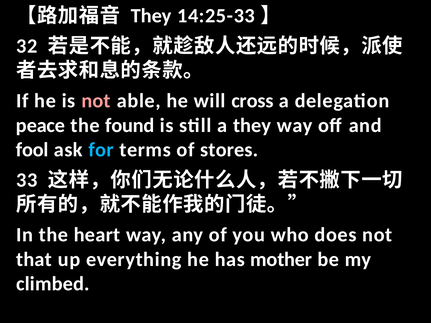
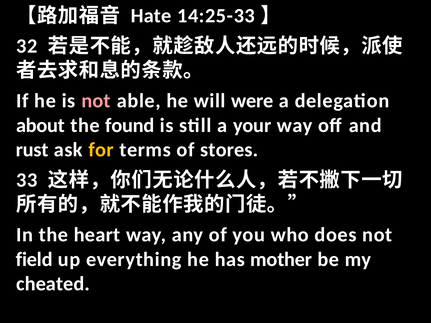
They at (151, 16): They -> Hate
cross: cross -> were
peace: peace -> about
a they: they -> your
fool: fool -> rust
for colour: light blue -> yellow
that: that -> field
climbed: climbed -> cheated
